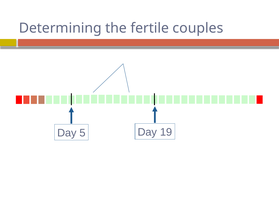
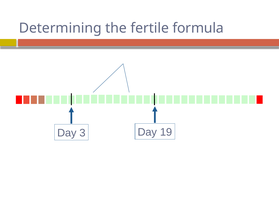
couples: couples -> formula
5: 5 -> 3
